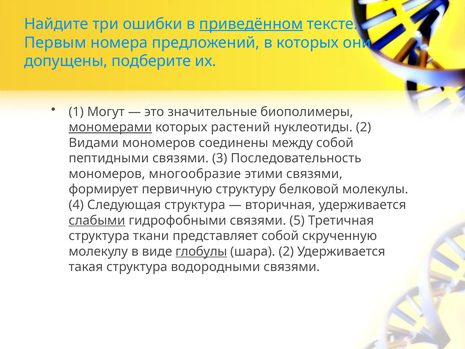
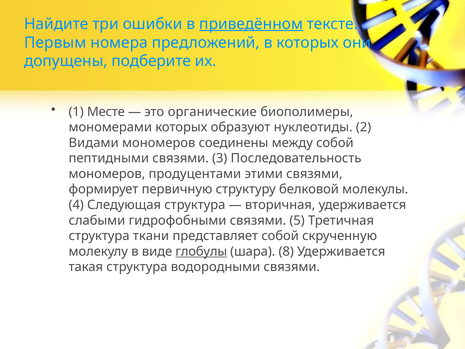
Могут: Могут -> Месте
значительные: значительные -> органические
мономерами underline: present -> none
растений: растений -> образуют
многообразие: многообразие -> продуцентами
слабыми underline: present -> none
шара 2: 2 -> 8
